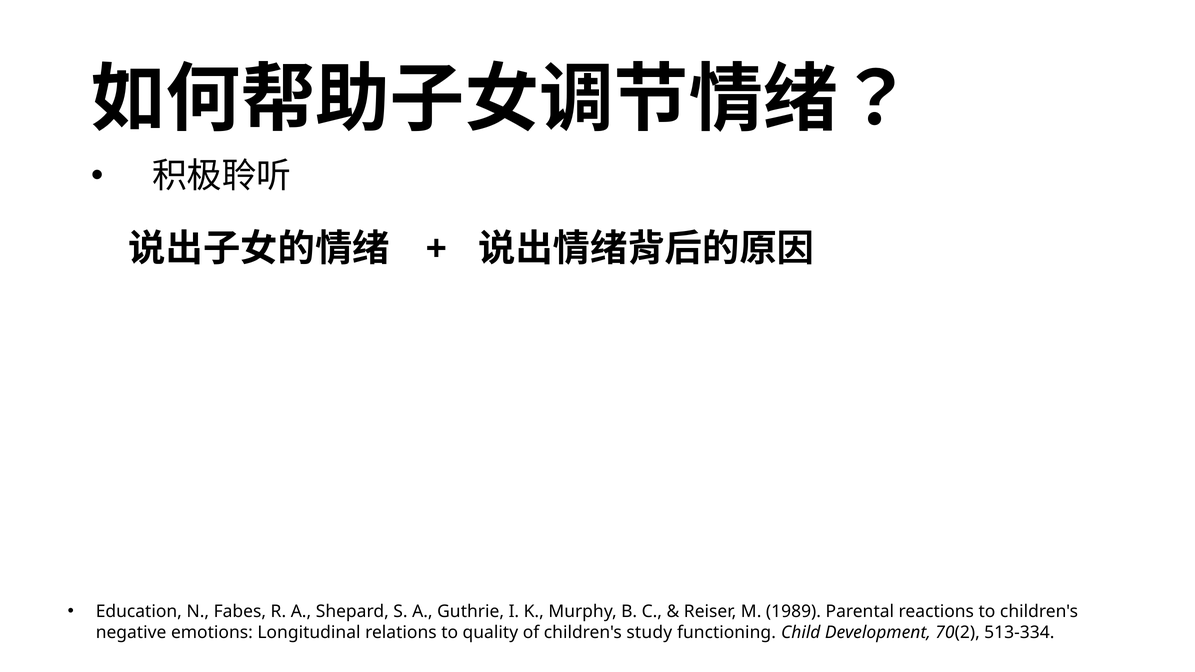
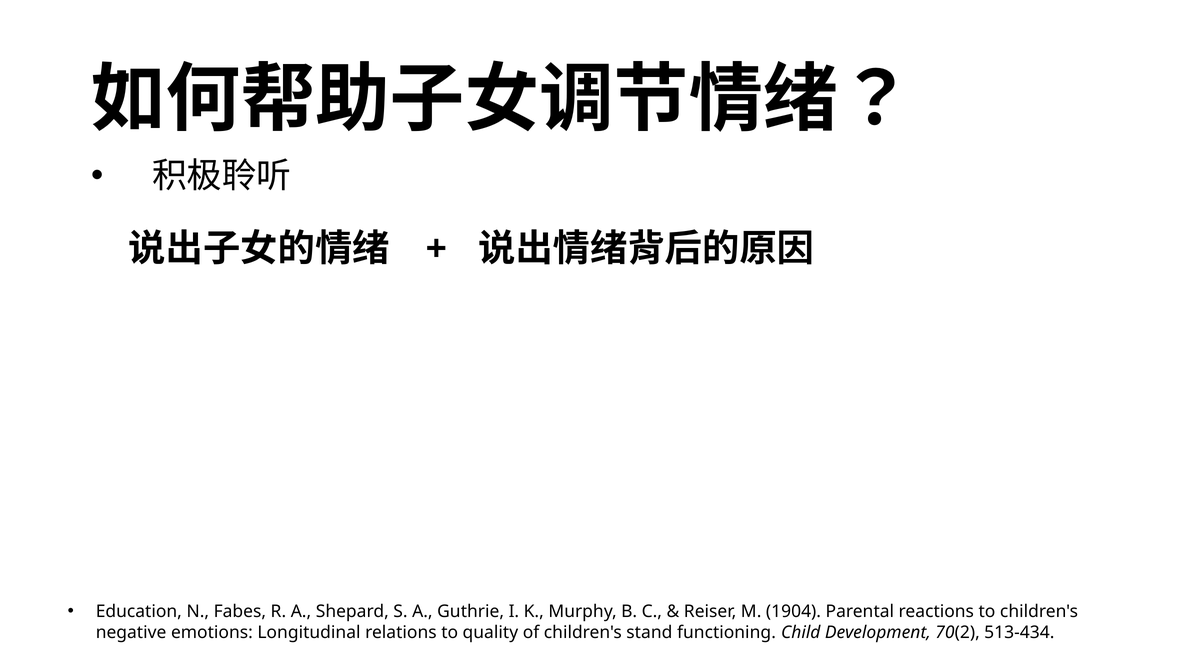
1989: 1989 -> 1904
study: study -> stand
513-334: 513-334 -> 513-434
